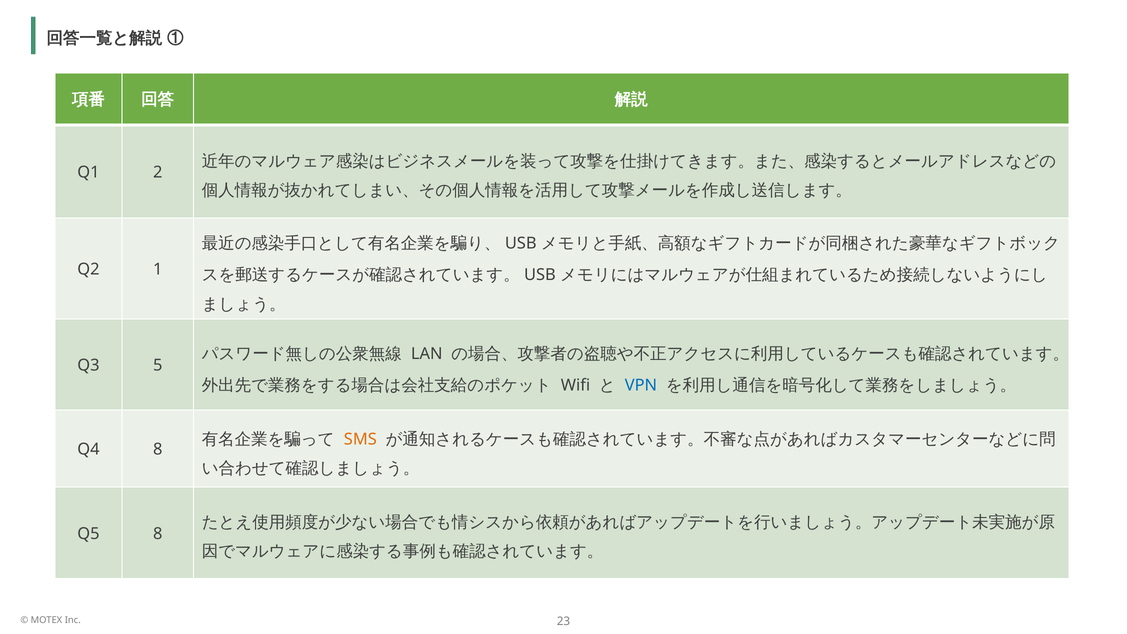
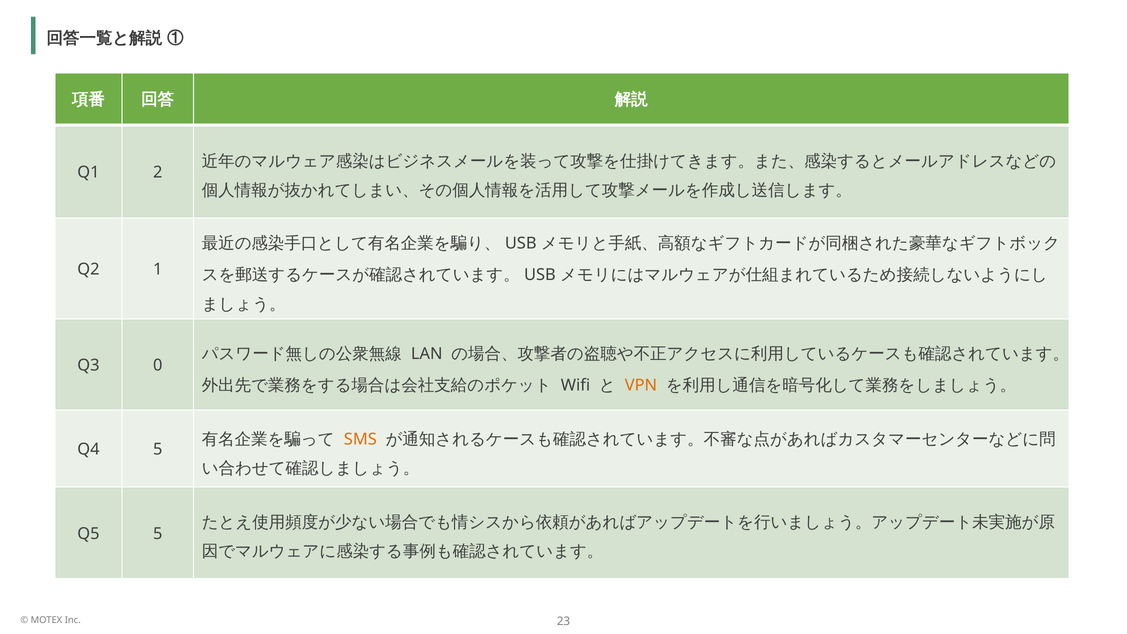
5: 5 -> 0
VPN colour: blue -> orange
Q4 8: 8 -> 5
Q5 8: 8 -> 5
